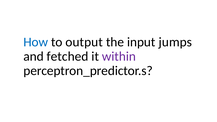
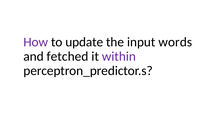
How colour: blue -> purple
output: output -> update
jumps: jumps -> words
